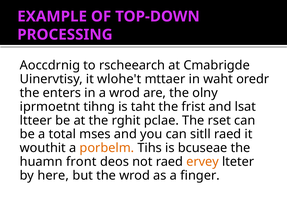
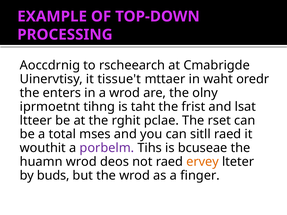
wlohe't: wlohe't -> tissue't
porbelm colour: orange -> purple
huamn front: front -> wrod
here: here -> buds
